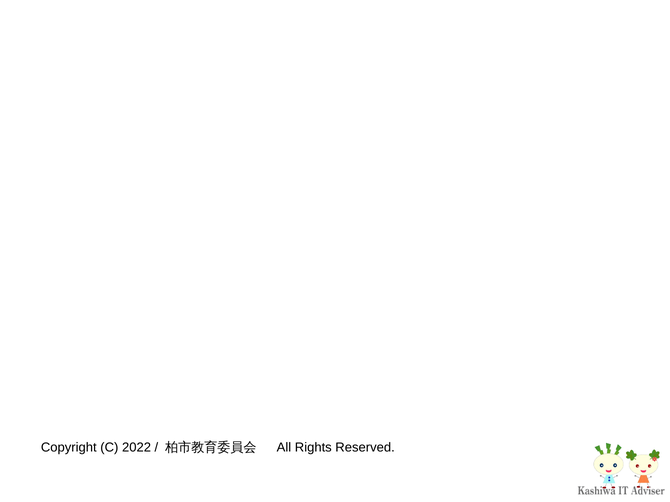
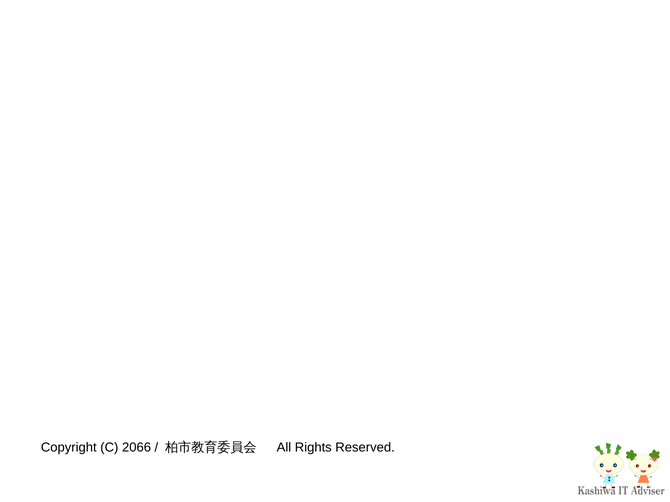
2022: 2022 -> 2066
